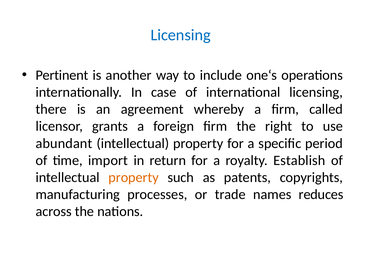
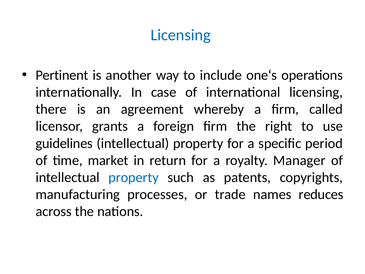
abundant: abundant -> guidelines
import: import -> market
Establish: Establish -> Manager
property at (134, 177) colour: orange -> blue
